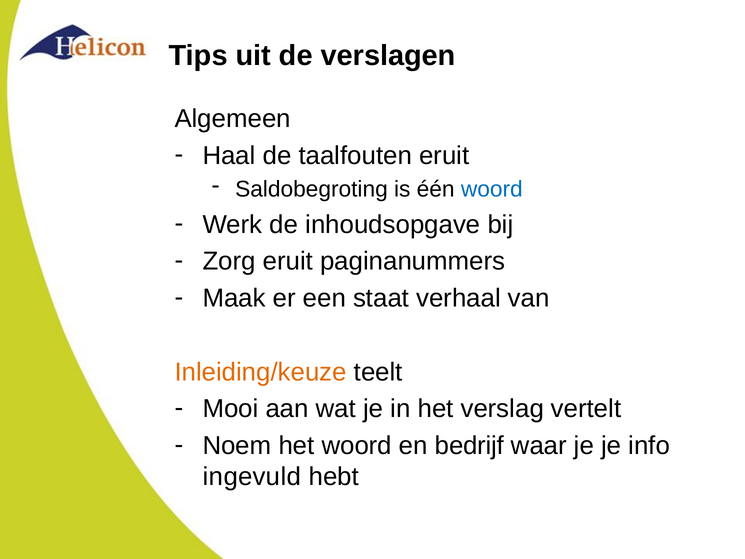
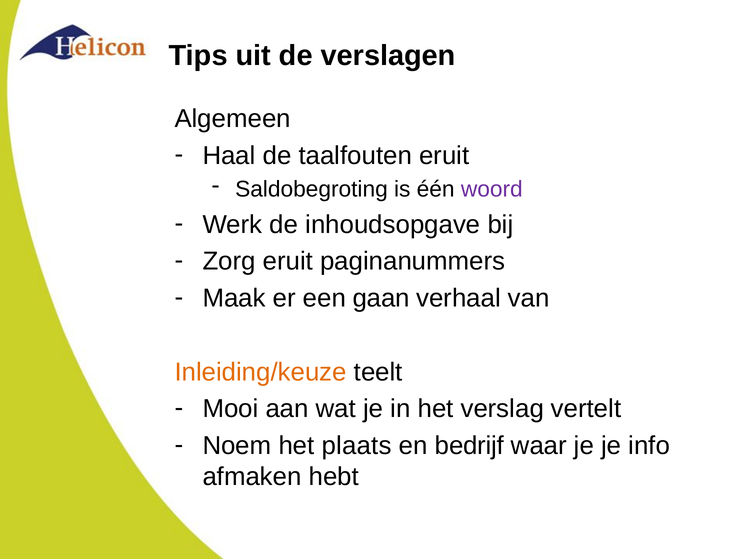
woord at (492, 189) colour: blue -> purple
staat: staat -> gaan
het woord: woord -> plaats
ingevuld: ingevuld -> afmaken
